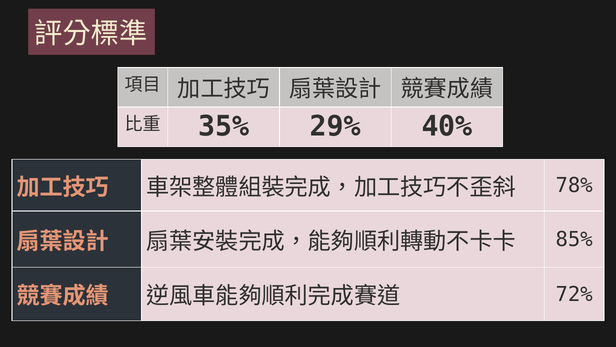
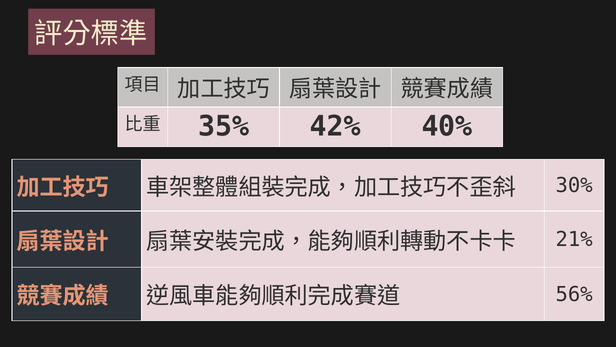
29%: 29% -> 42%
78%: 78% -> 30%
85%: 85% -> 21%
72%: 72% -> 56%
